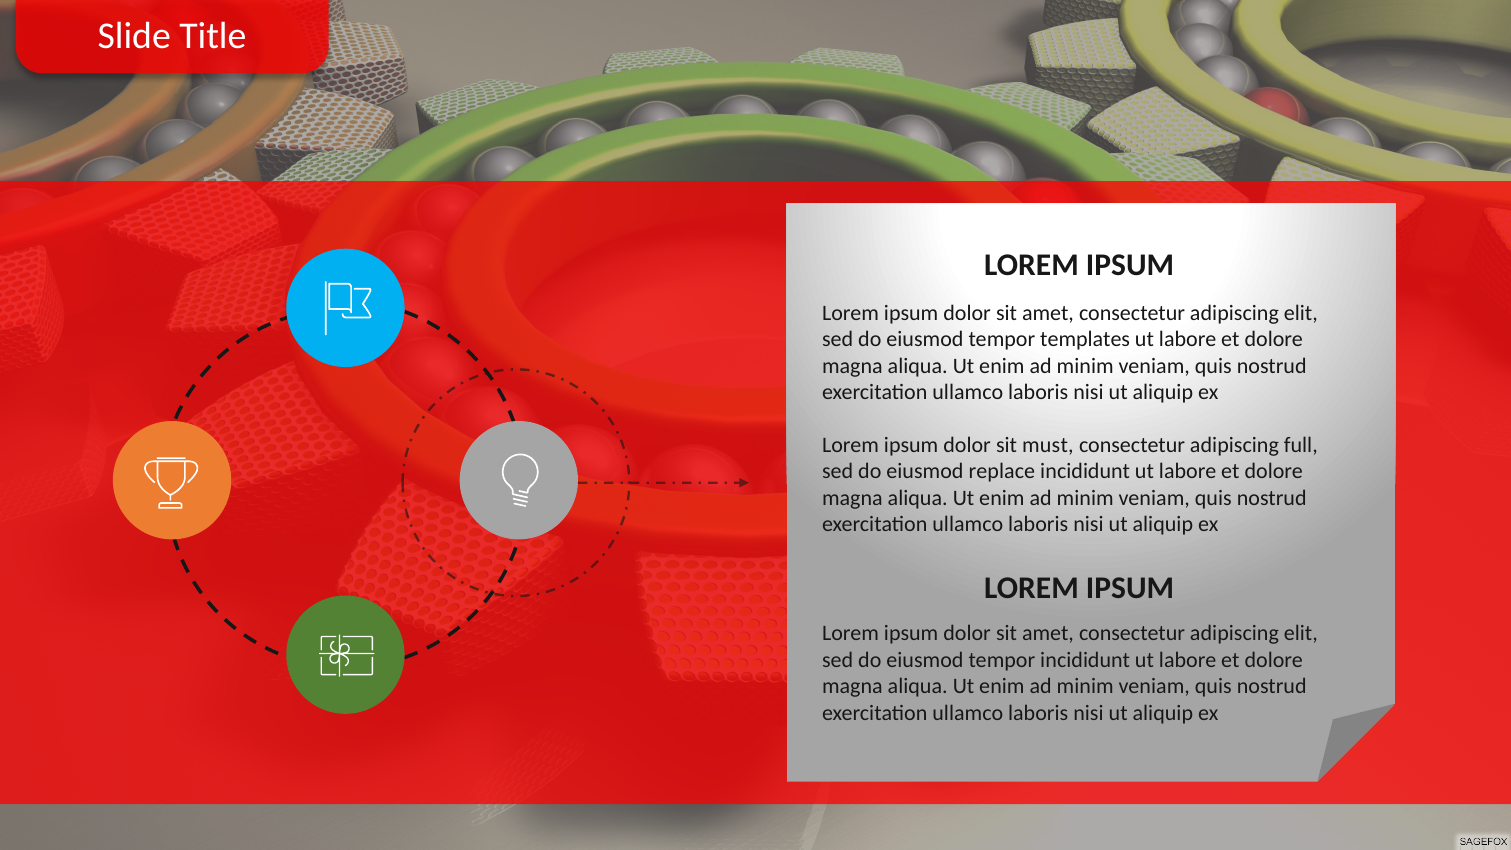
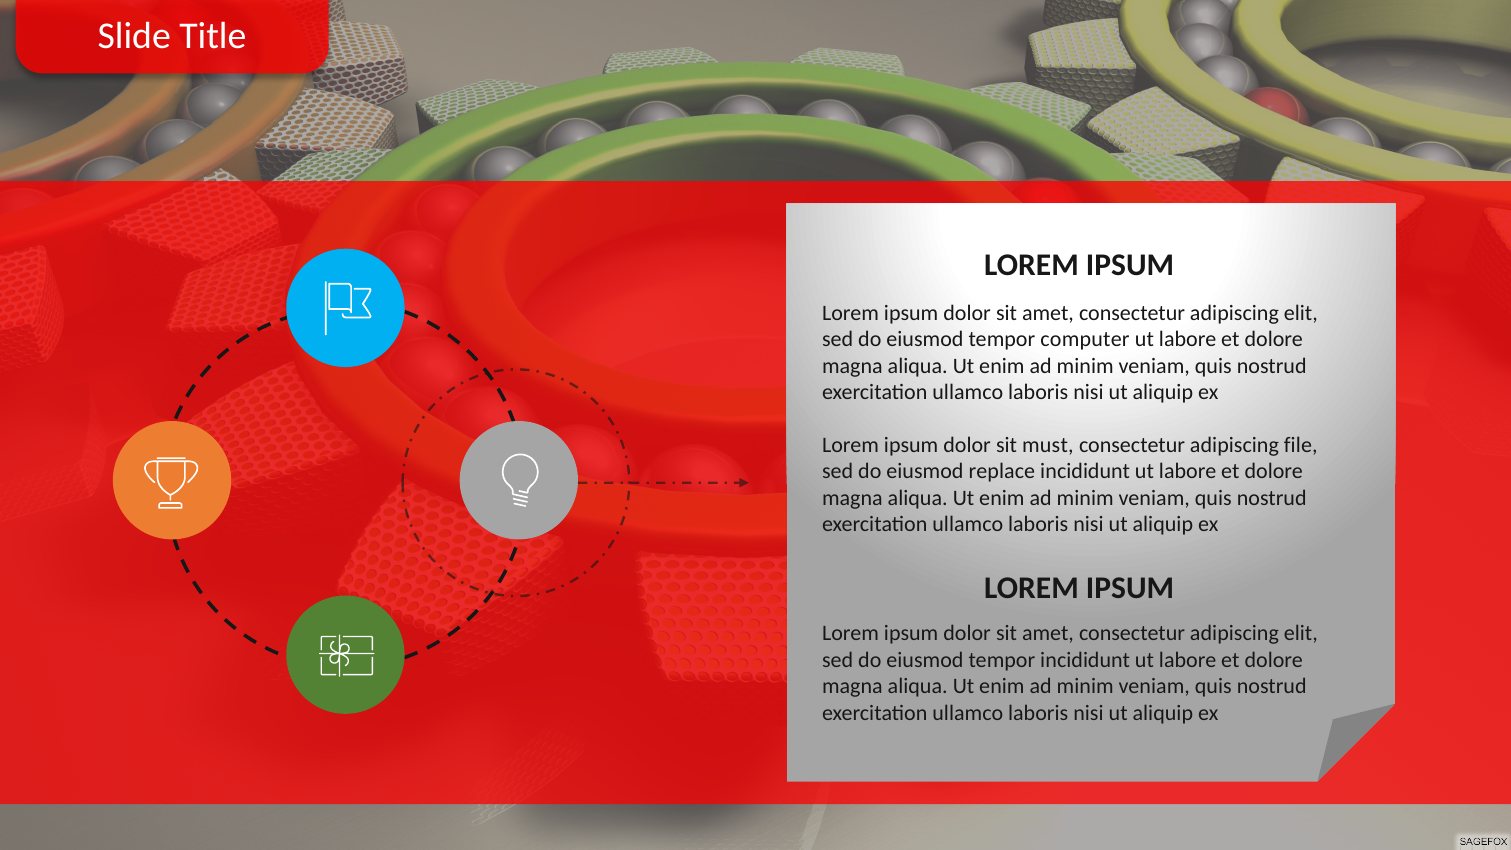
templates: templates -> computer
full: full -> file
